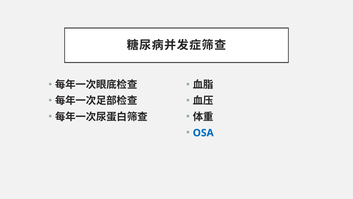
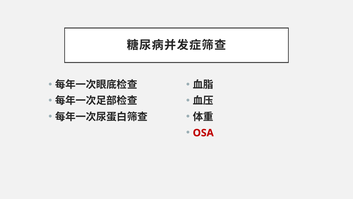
OSA colour: blue -> red
